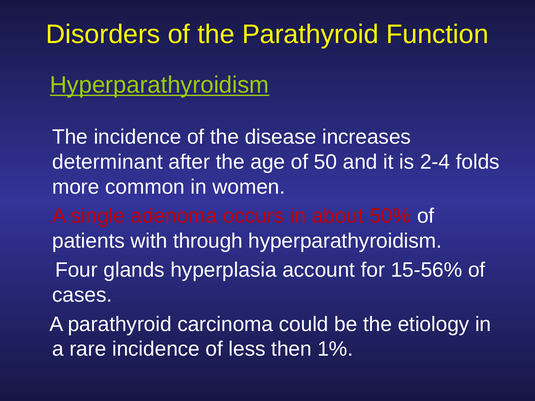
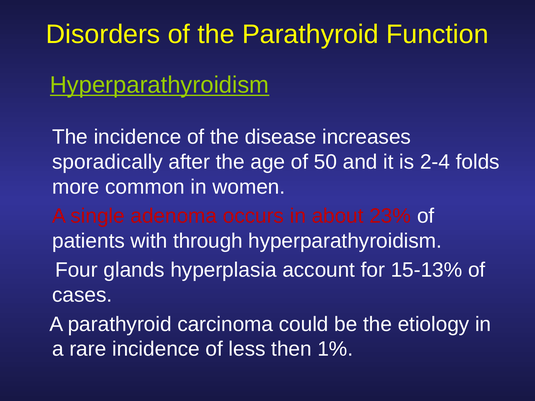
determinant: determinant -> sporadically
50%: 50% -> 23%
15-56%: 15-56% -> 15-13%
